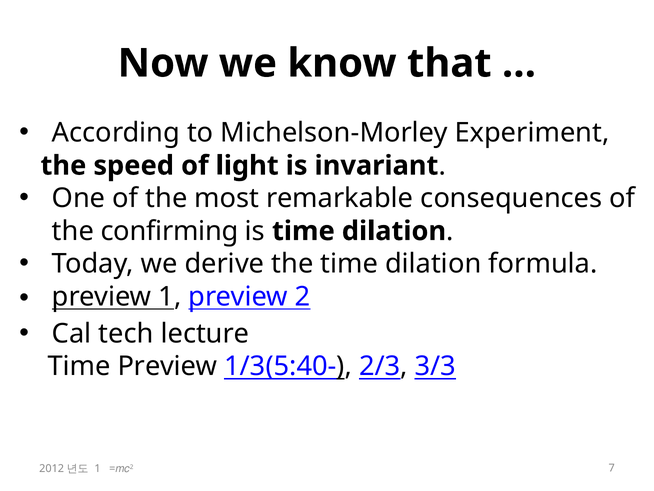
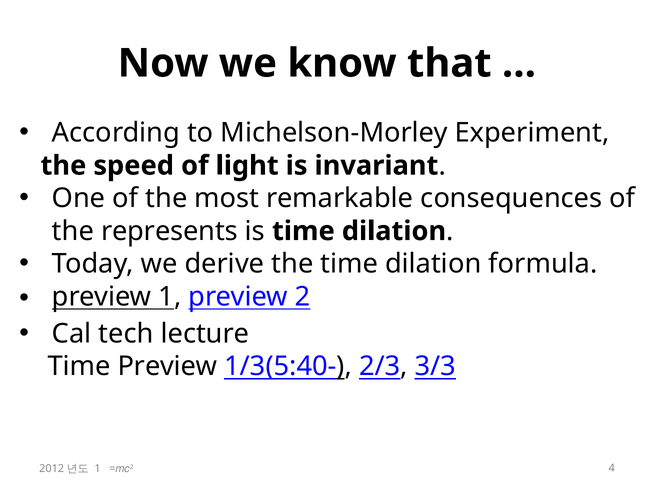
confirming: confirming -> represents
7: 7 -> 4
